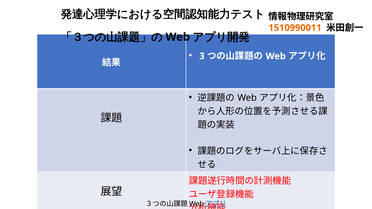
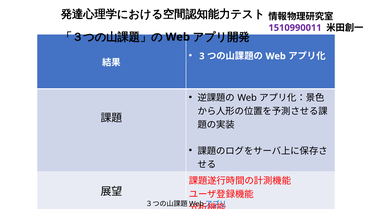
1510990011 colour: orange -> purple
